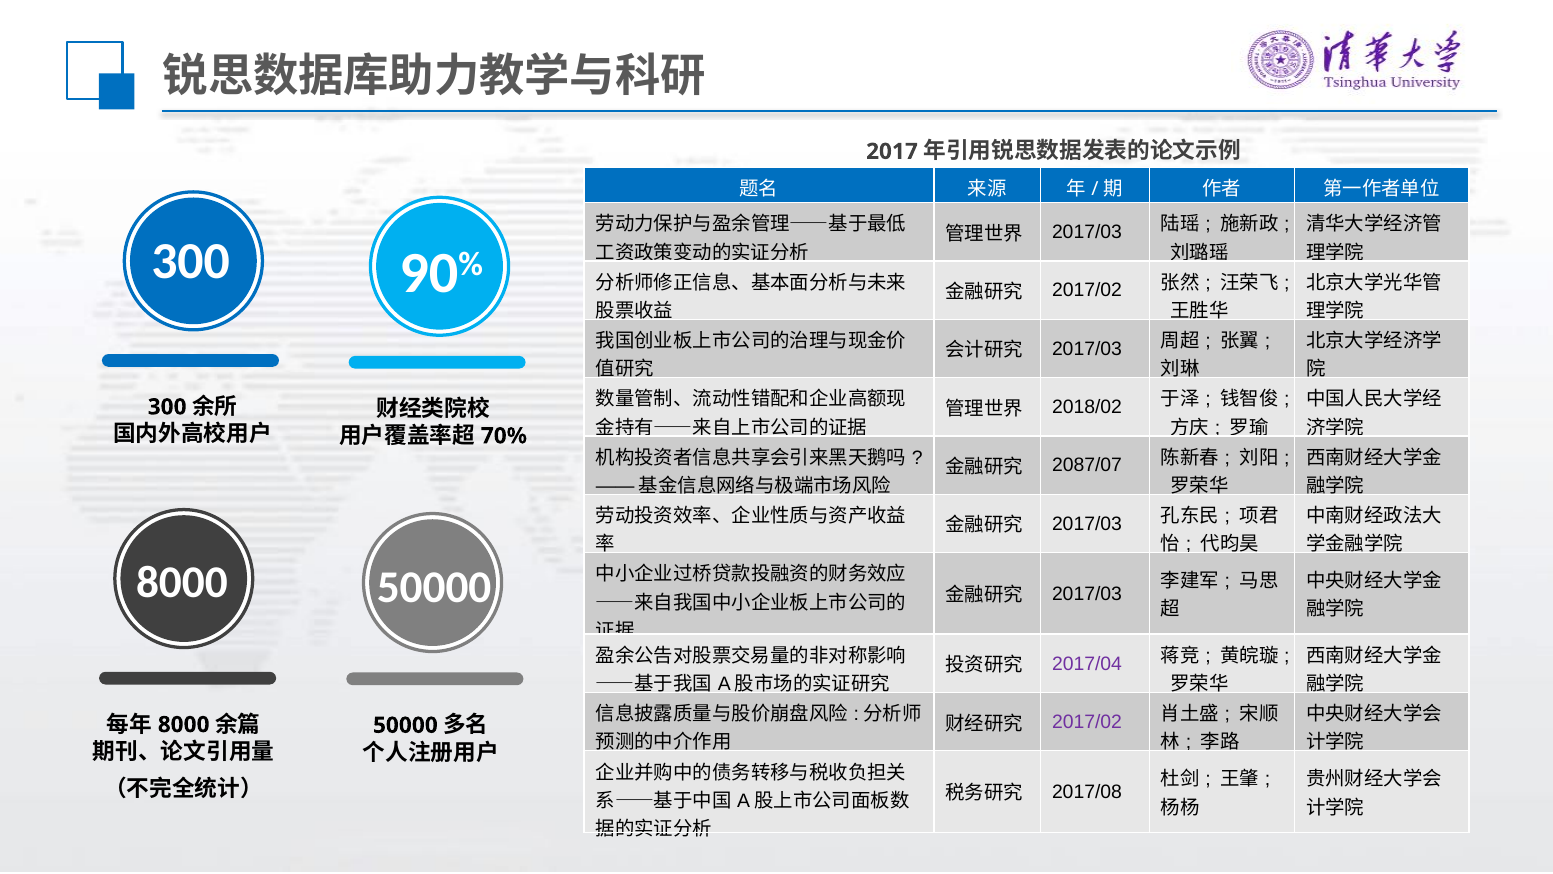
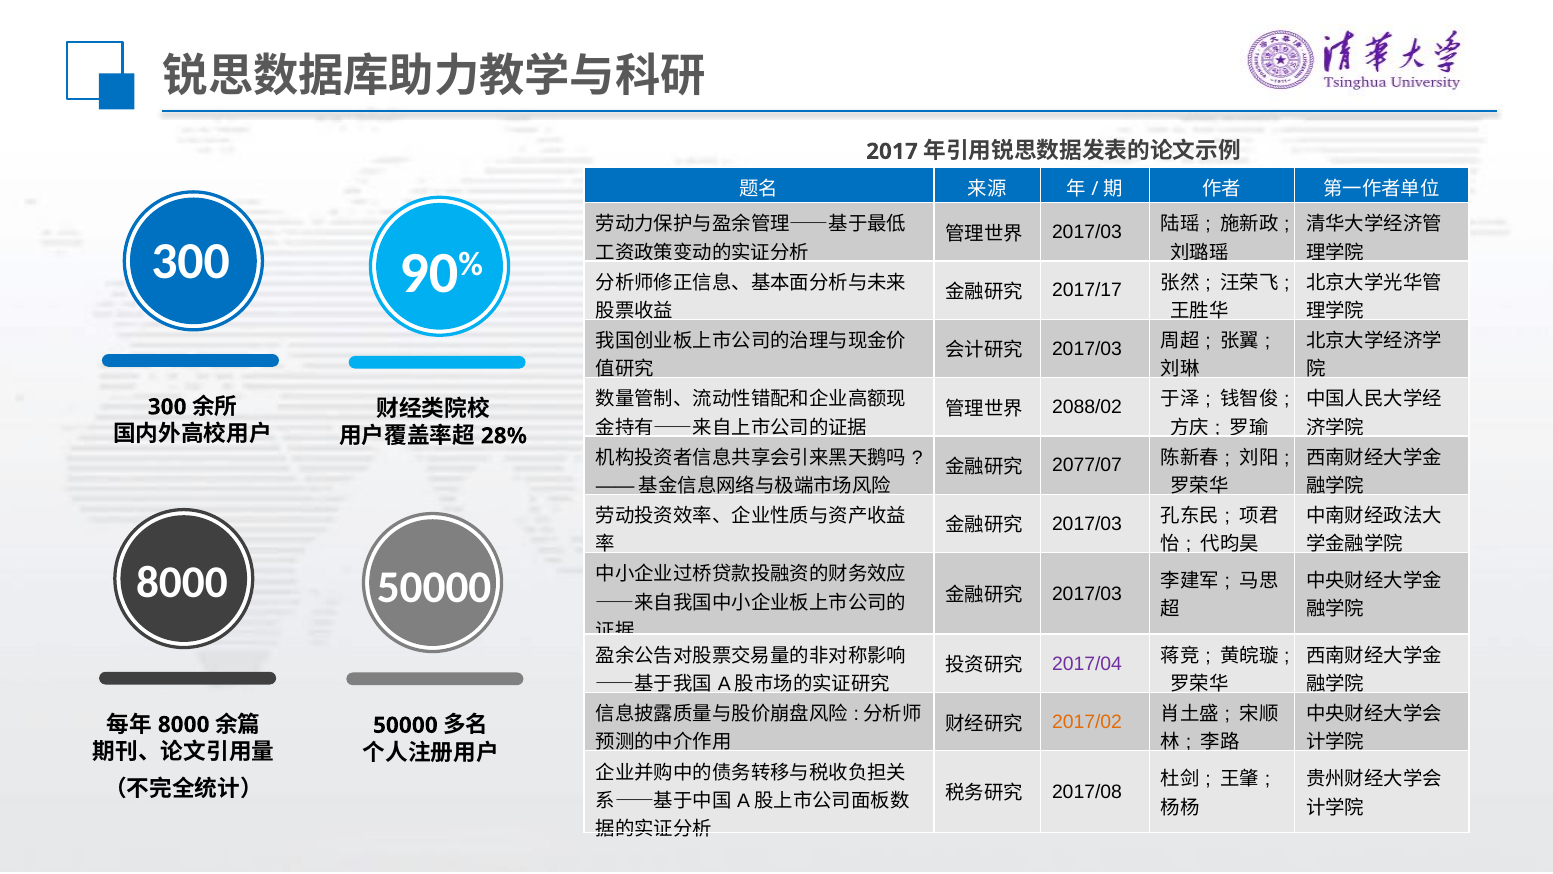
2017/02 at (1087, 290): 2017/02 -> 2017/17
2018/02: 2018/02 -> 2088/02
70%: 70% -> 28%
2087/07: 2087/07 -> 2077/07
2017/02 at (1087, 722) colour: purple -> orange
